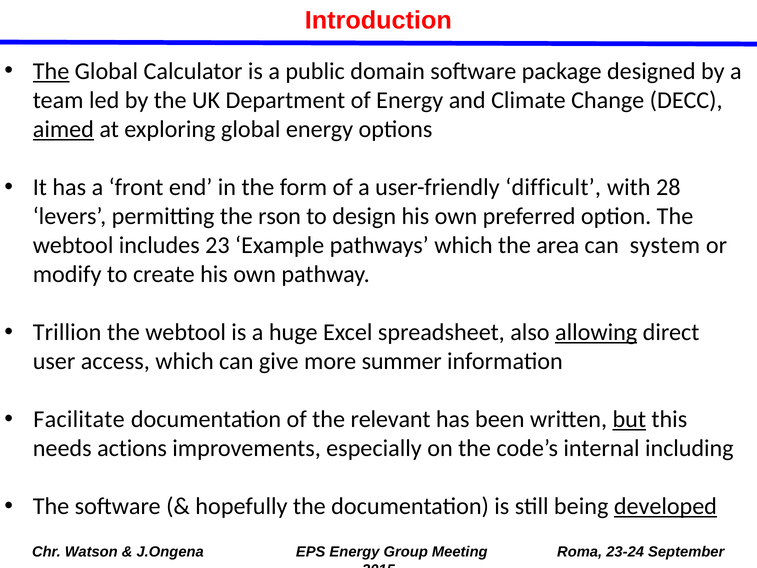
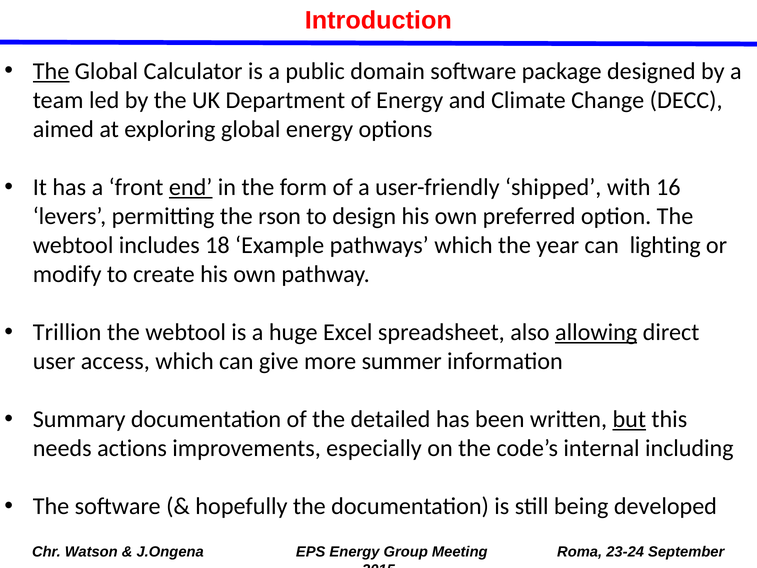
aimed underline: present -> none
end underline: none -> present
difficult: difficult -> shipped
28: 28 -> 16
23: 23 -> 18
area: area -> year
system: system -> lighting
Facilitate: Facilitate -> Summary
relevant: relevant -> detailed
developed underline: present -> none
